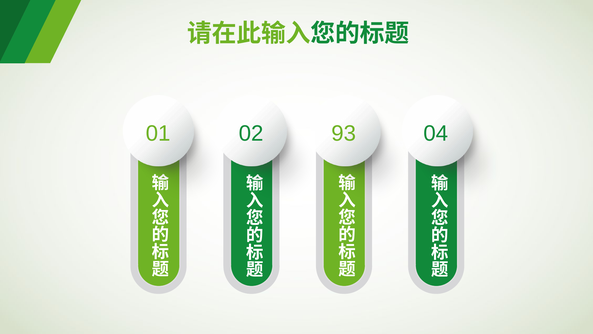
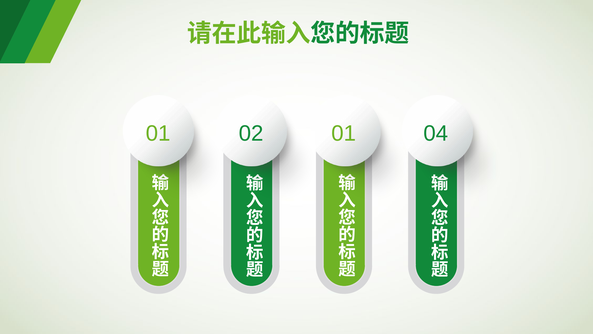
02 93: 93 -> 01
